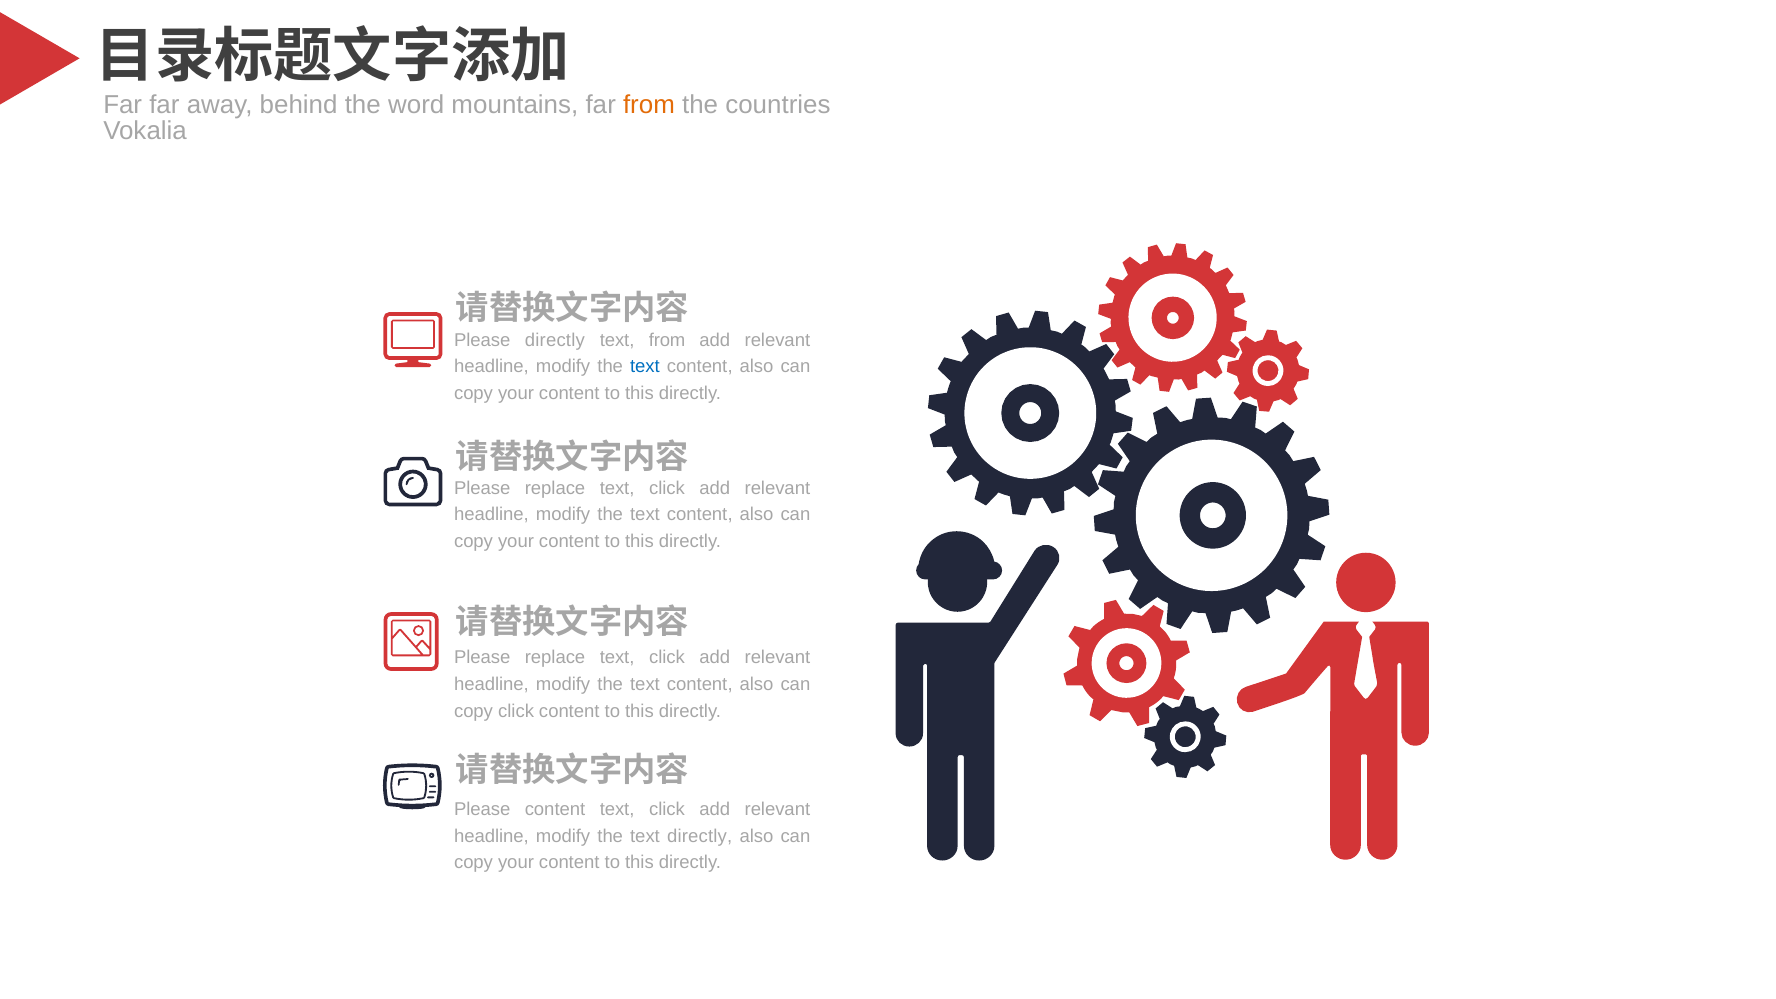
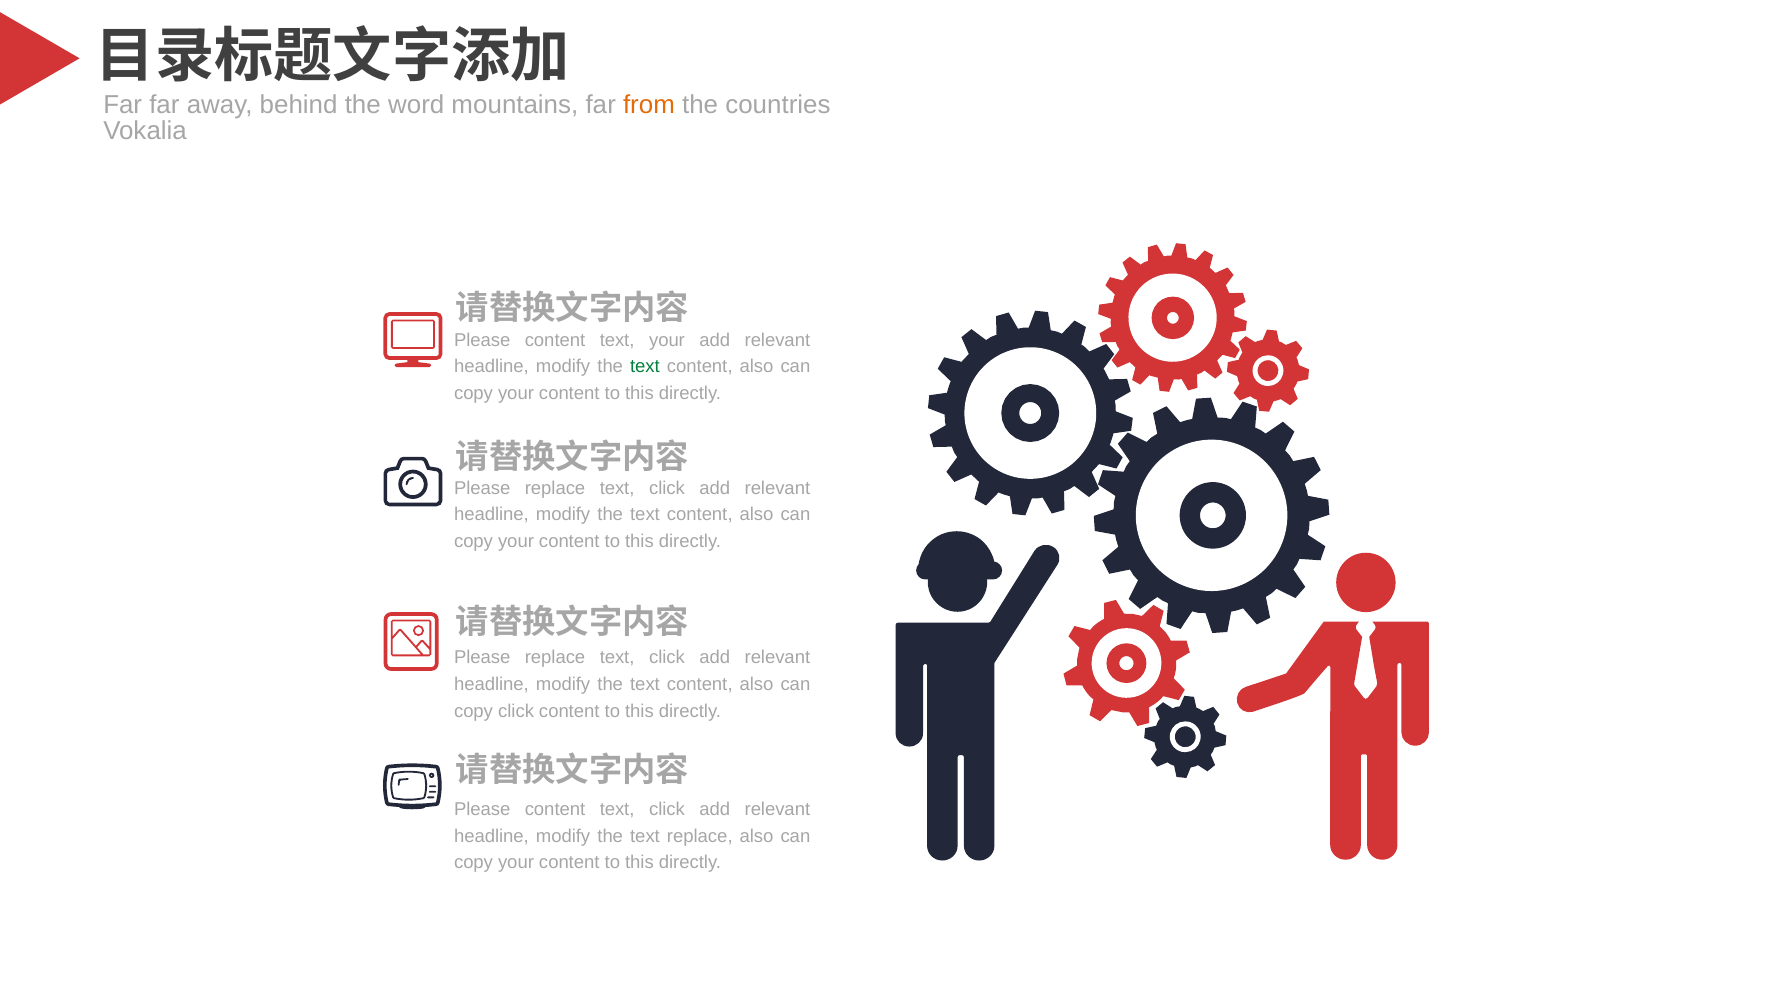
directly at (555, 340): directly -> content
text from: from -> your
text at (645, 367) colour: blue -> green
text directly: directly -> replace
